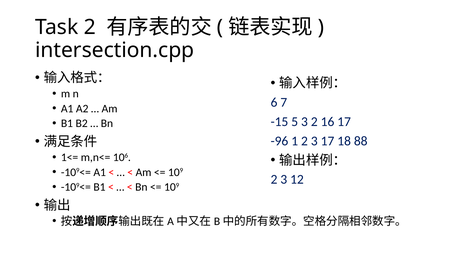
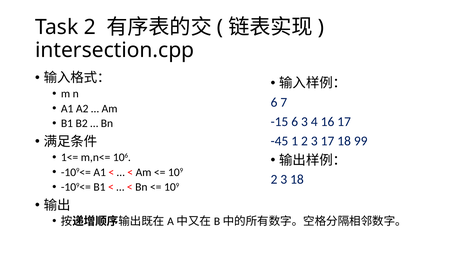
-15 5: 5 -> 6
3 2: 2 -> 4
-96: -96 -> -45
88: 88 -> 99
3 12: 12 -> 18
